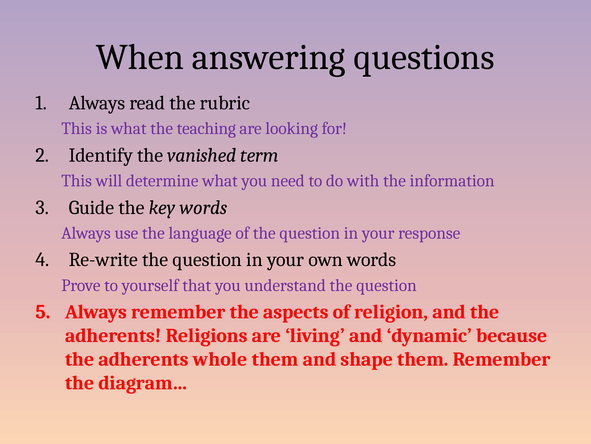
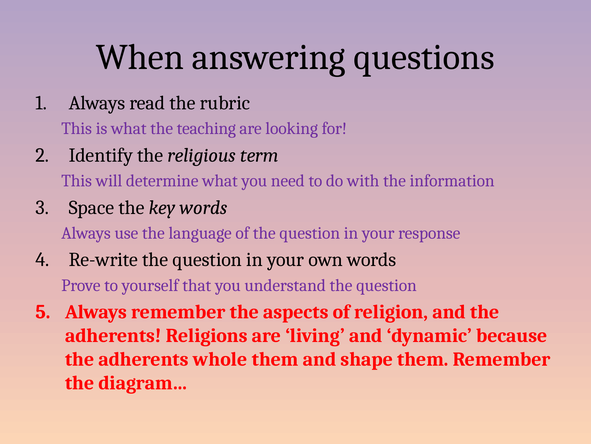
vanished: vanished -> religious
Guide: Guide -> Space
